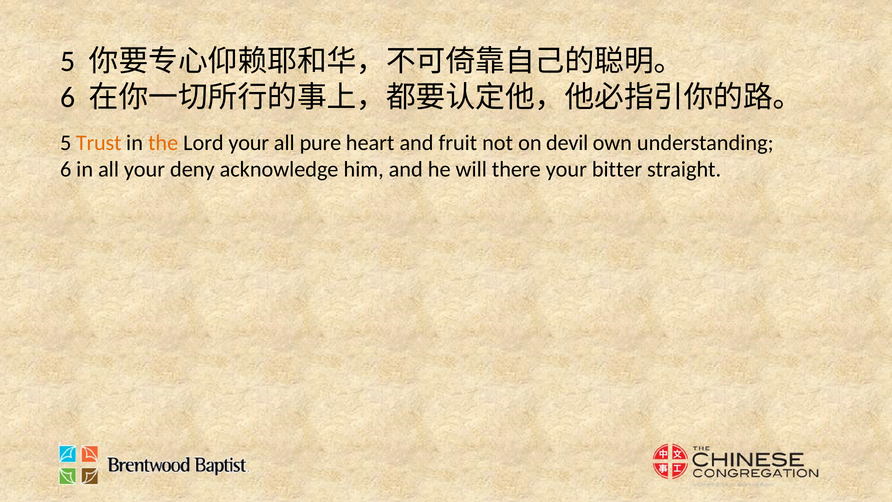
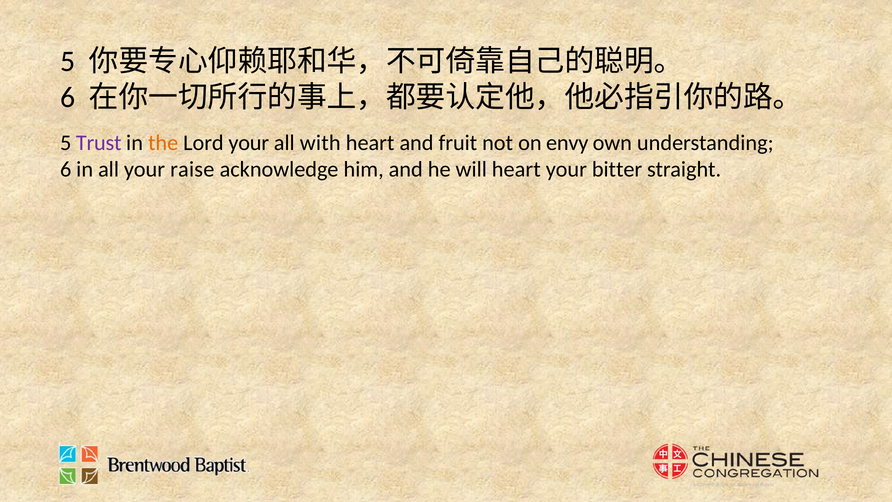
Trust colour: orange -> purple
pure: pure -> with
devil: devil -> envy
deny: deny -> raise
will there: there -> heart
